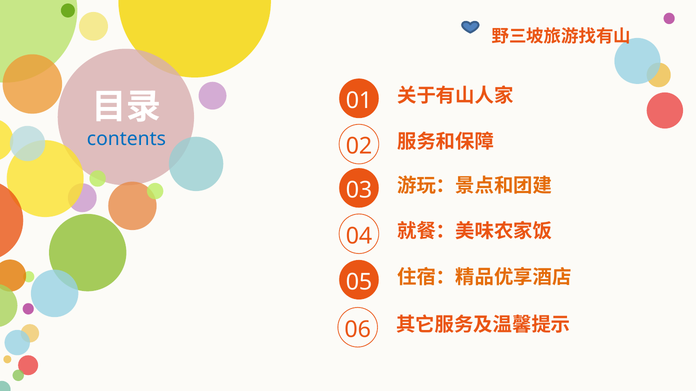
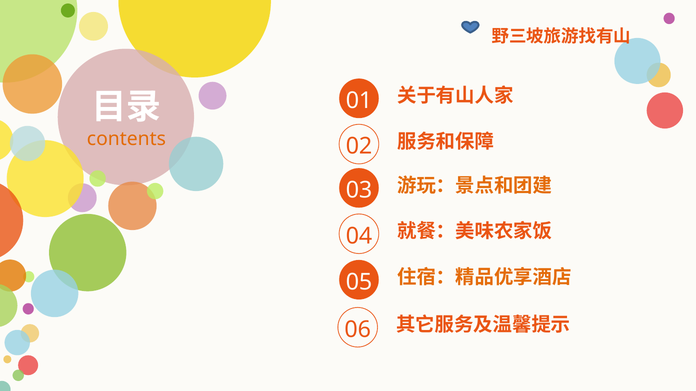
contents colour: blue -> orange
